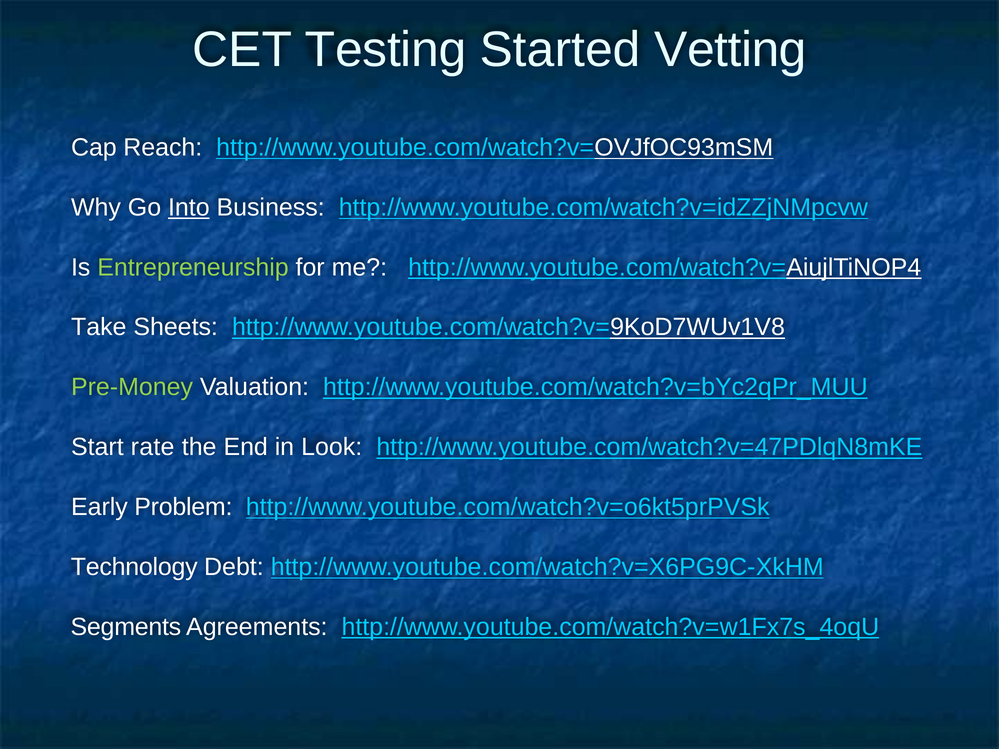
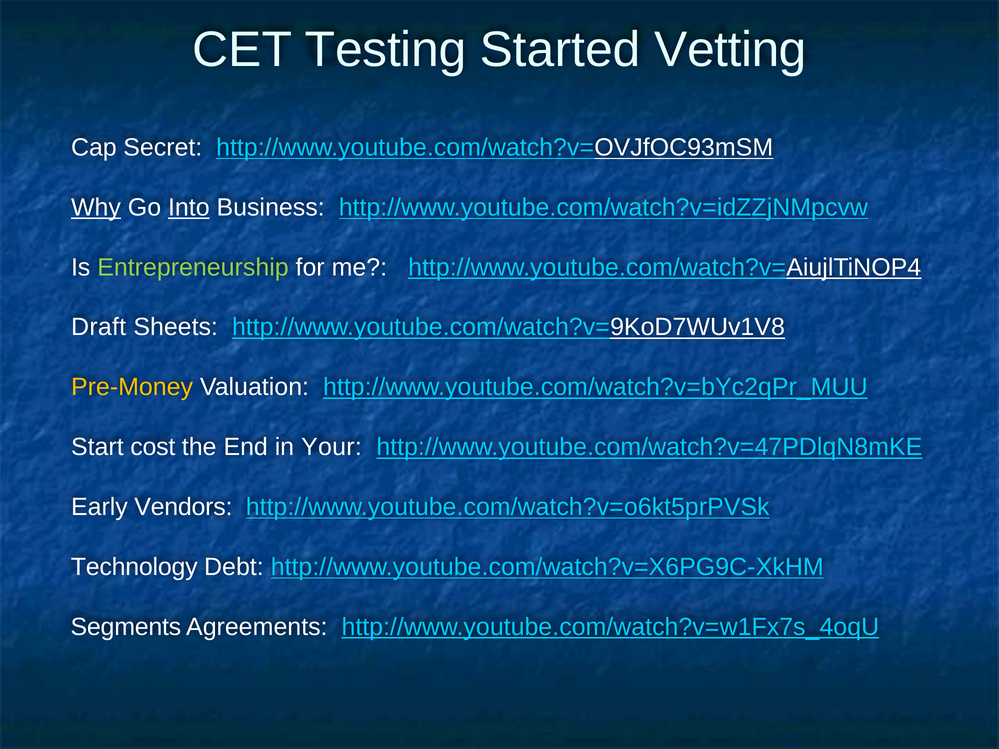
Reach: Reach -> Secret
Why underline: none -> present
Take: Take -> Draft
Pre-Money colour: light green -> yellow
rate: rate -> cost
Look: Look -> Your
Problem: Problem -> Vendors
